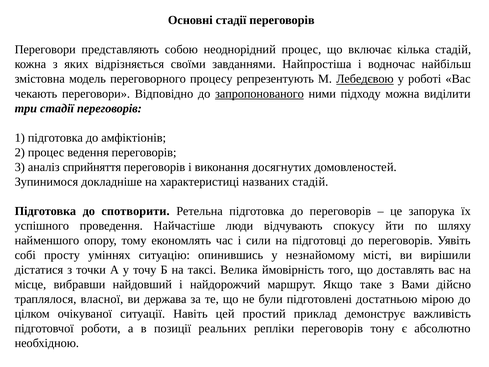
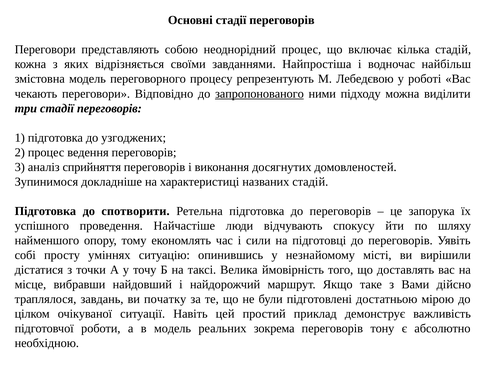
Лебедєвою underline: present -> none
амфіктіонів: амфіктіонів -> узгоджених
власної: власної -> завдань
держава: держава -> початку
в позиції: позиції -> модель
репліки: репліки -> зокрема
